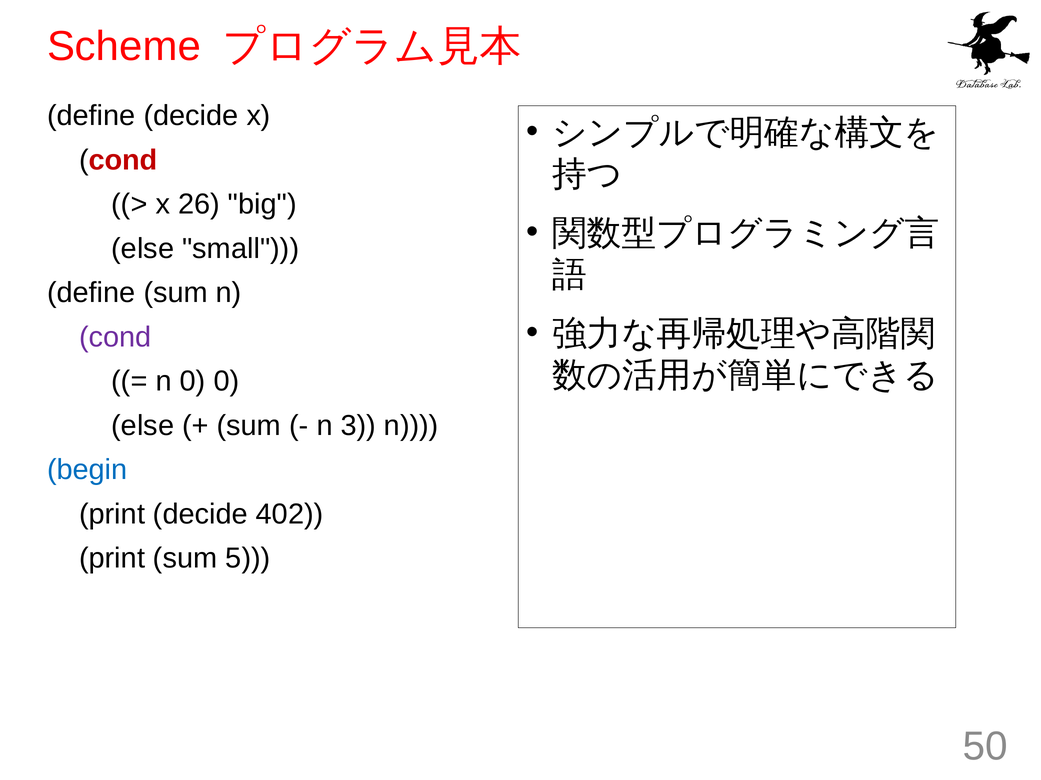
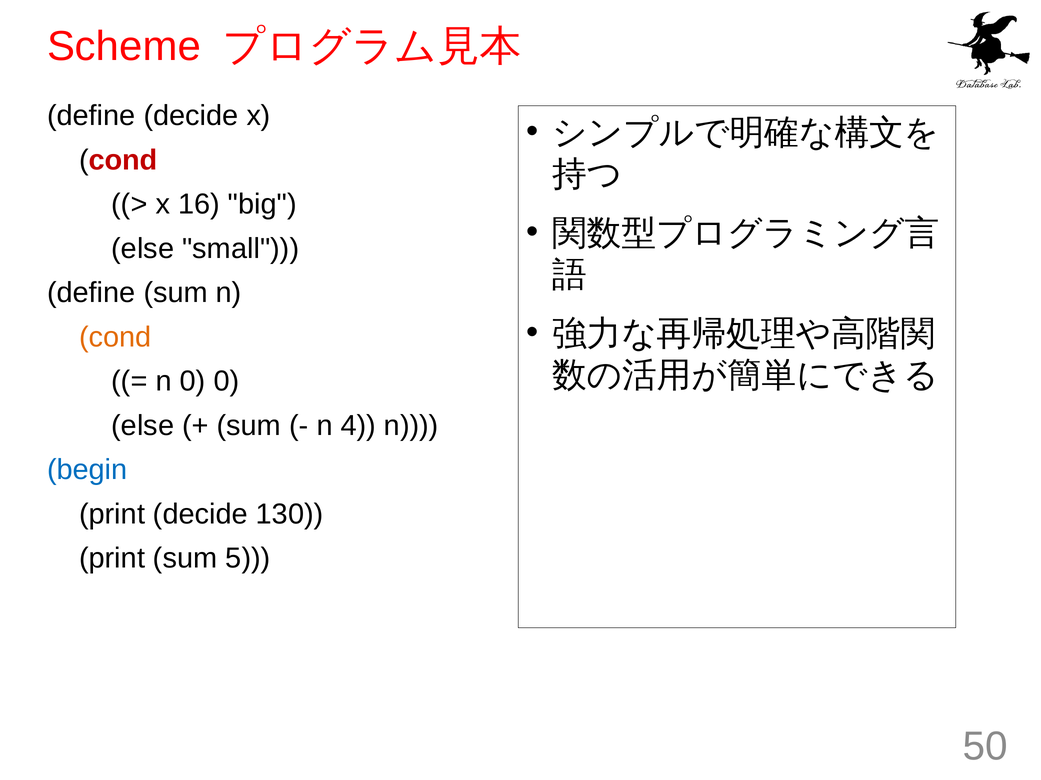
26: 26 -> 16
cond at (115, 337) colour: purple -> orange
3: 3 -> 4
402: 402 -> 130
